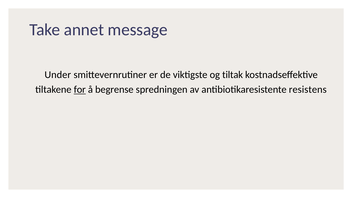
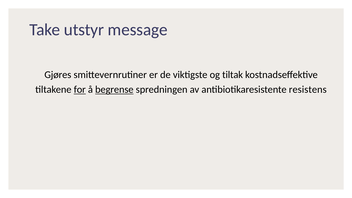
annet: annet -> utstyr
Under: Under -> Gjøres
begrense underline: none -> present
